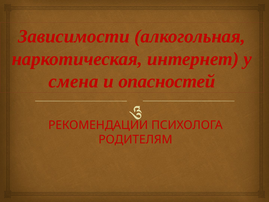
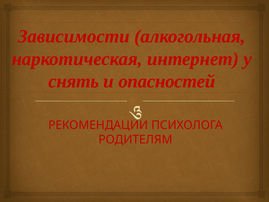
смена: смена -> снять
